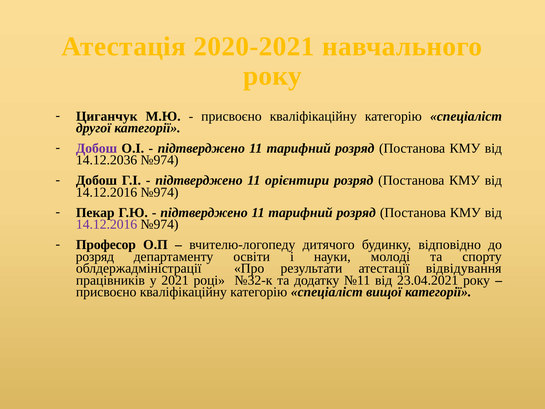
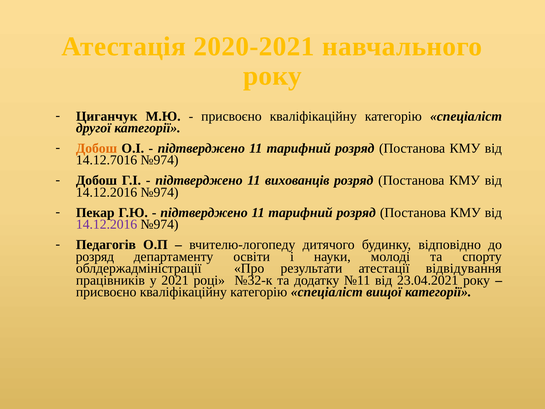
Добош at (97, 148) colour: purple -> orange
14.12.2036: 14.12.2036 -> 14.12.7016
орієнтири: орієнтири -> вихованців
Професор: Професор -> Педагогів
